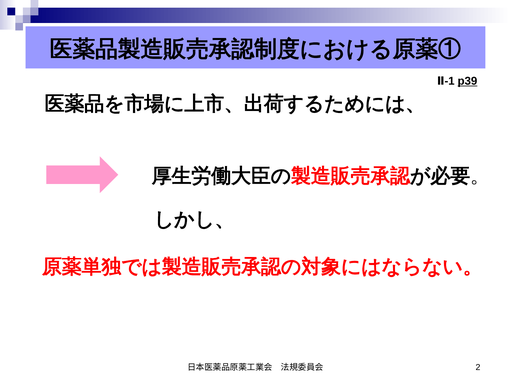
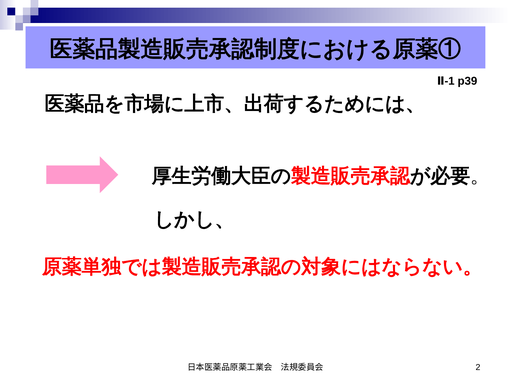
p39 underline: present -> none
